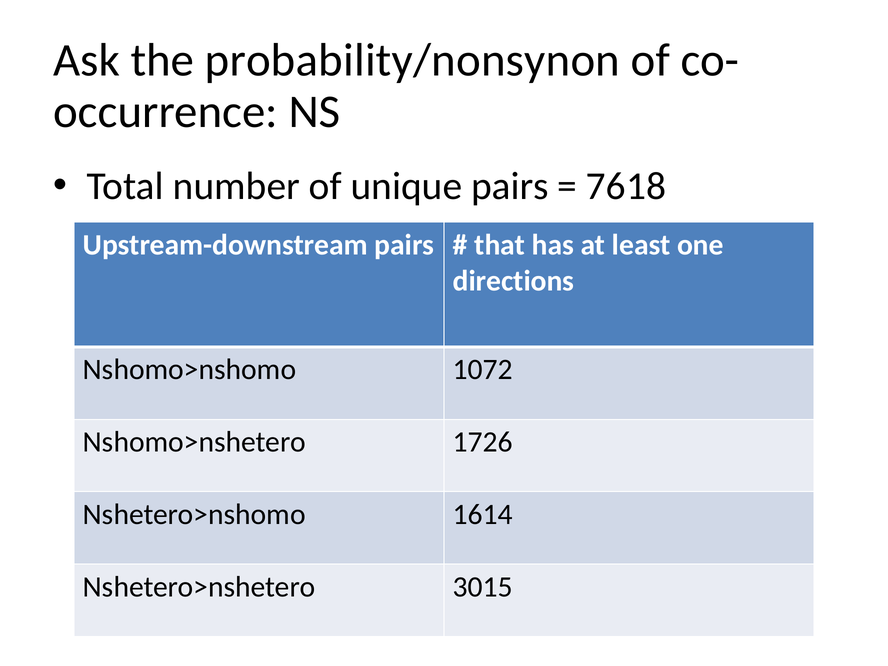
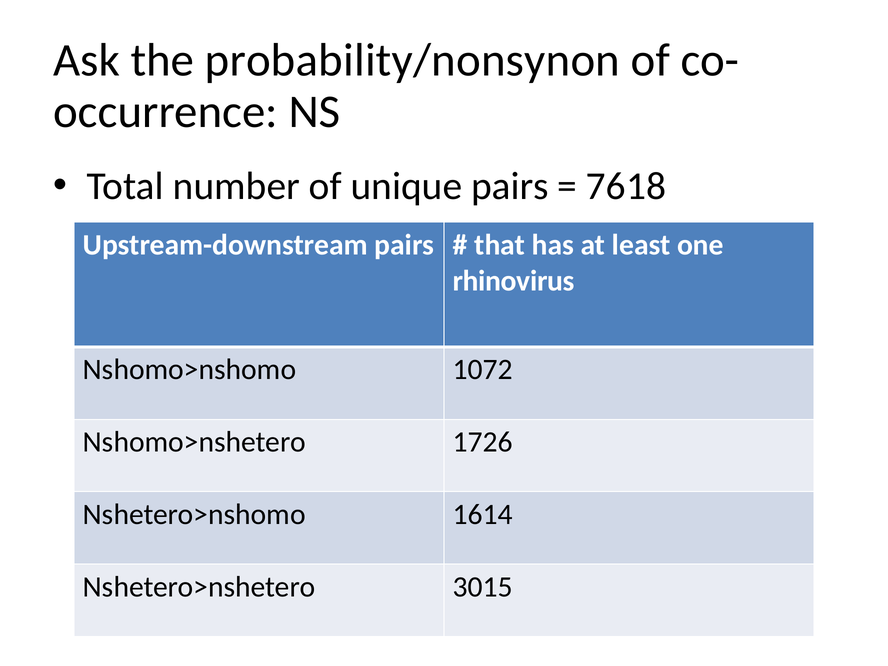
directions: directions -> rhinovirus
